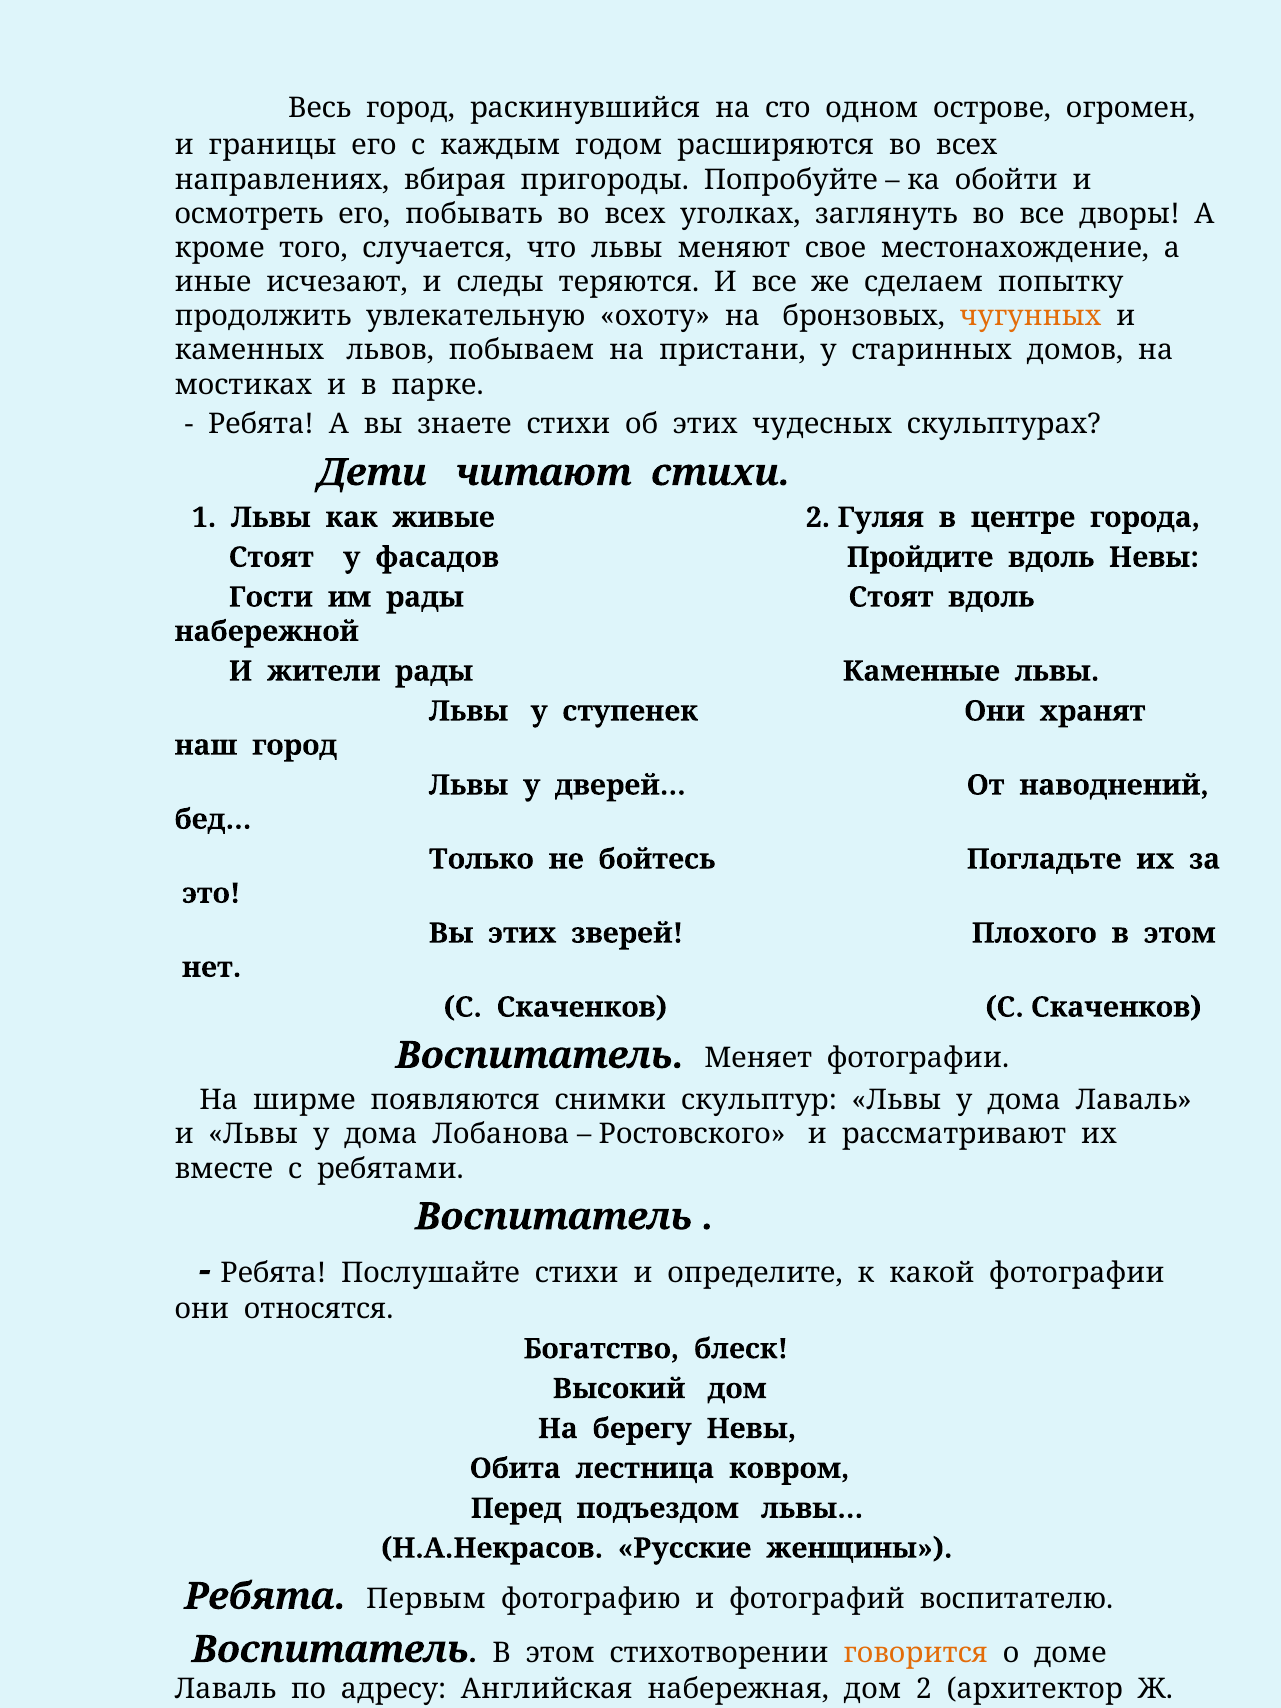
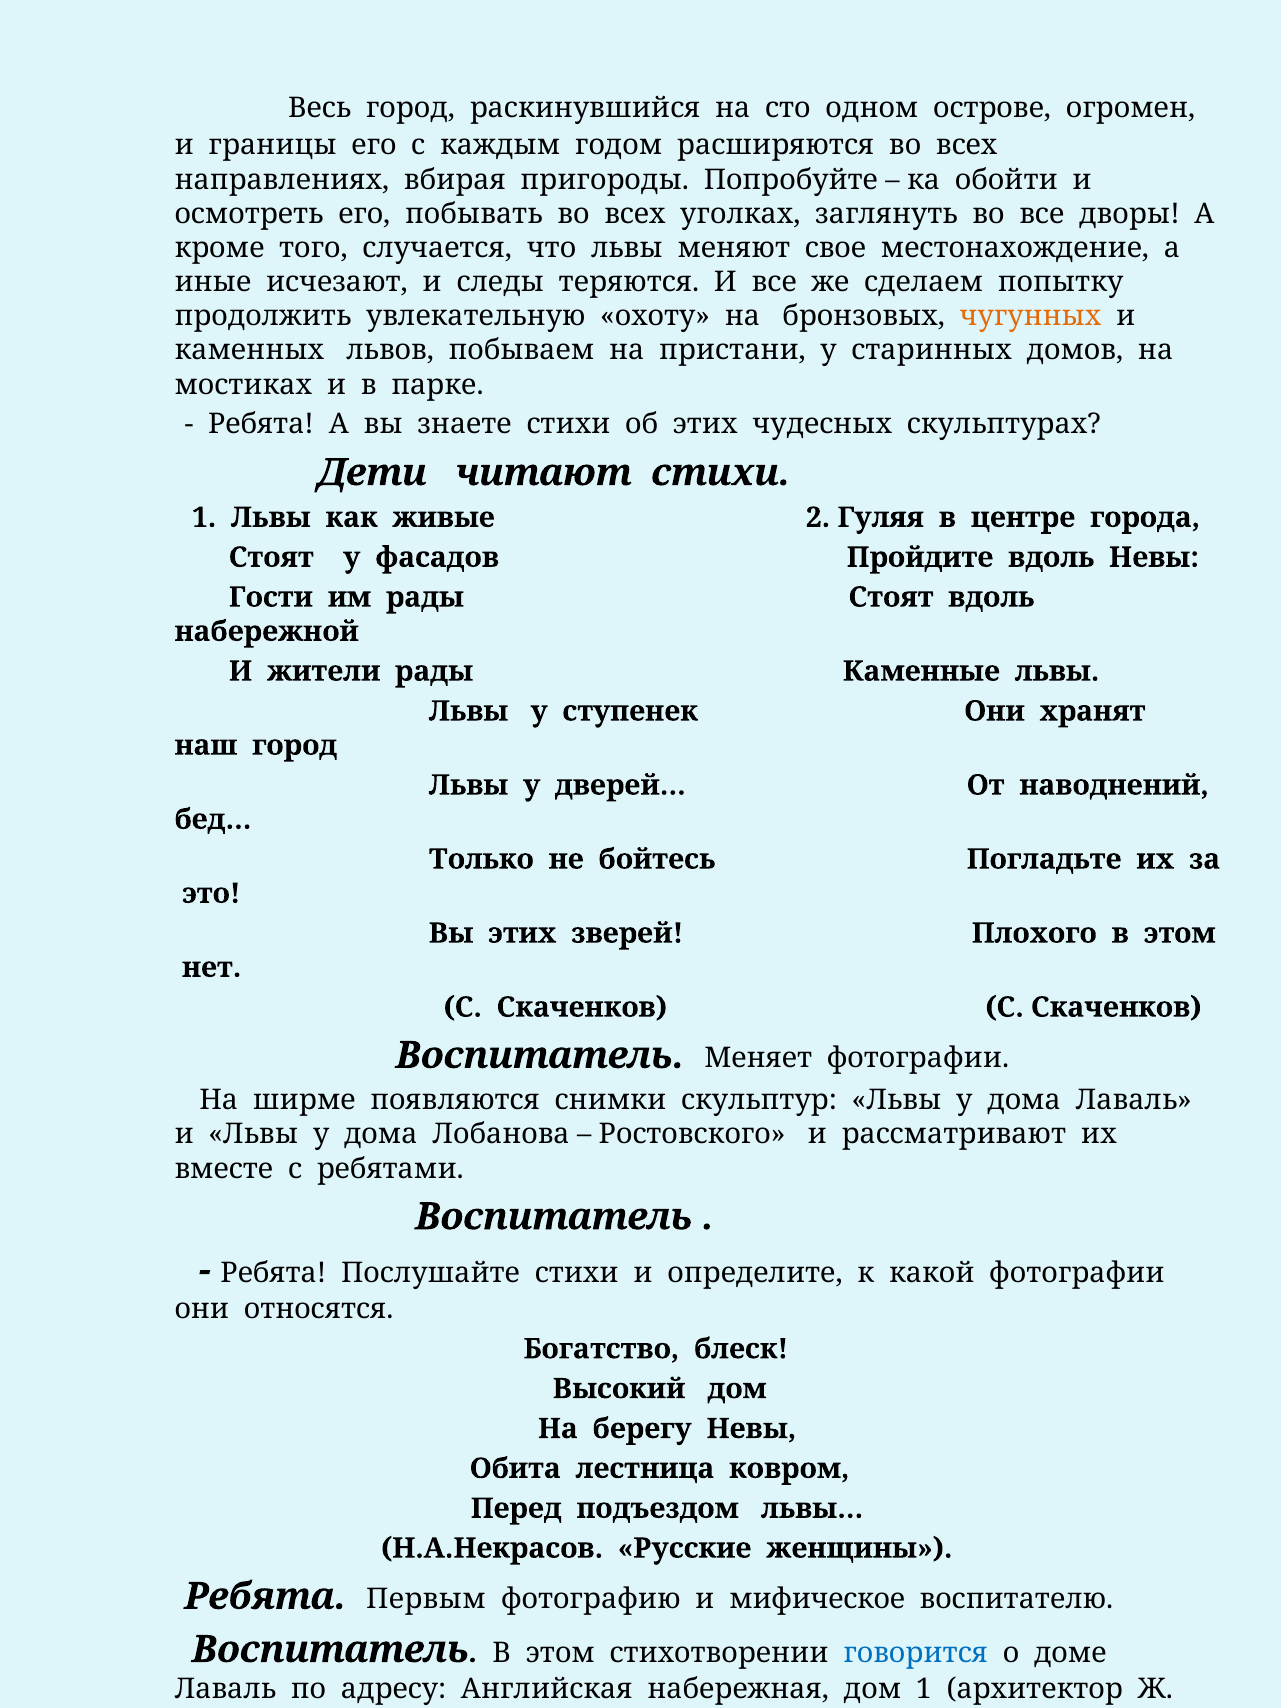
фотографий: фотографий -> мифическое
говорится colour: orange -> blue
дом 2: 2 -> 1
